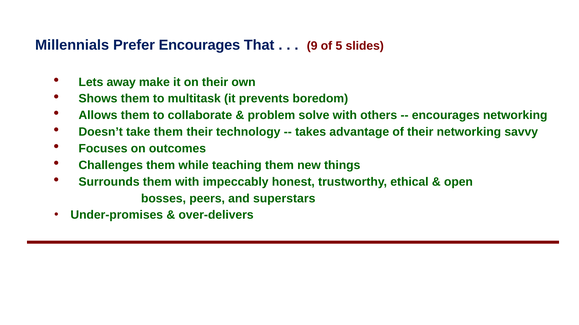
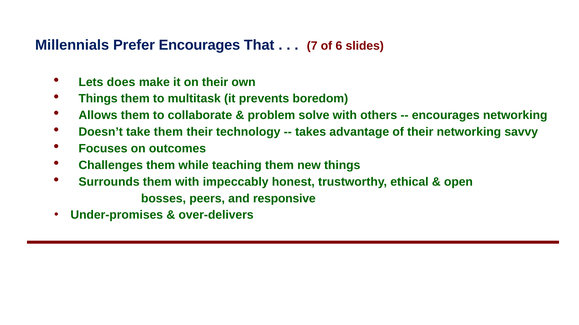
9: 9 -> 7
5: 5 -> 6
away: away -> does
Shows at (98, 99): Shows -> Things
superstars: superstars -> responsive
